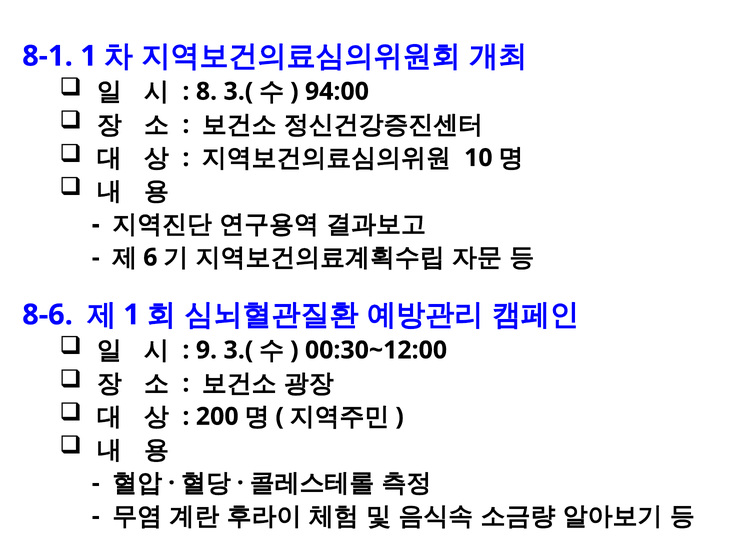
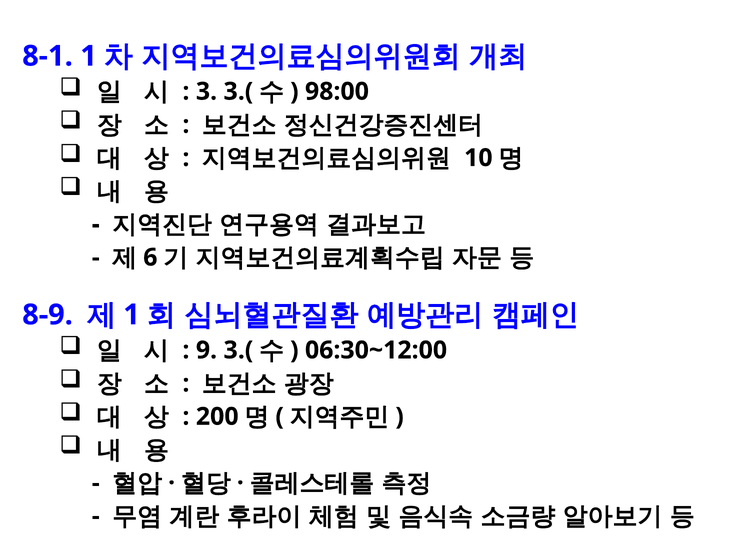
8: 8 -> 3
94:00: 94:00 -> 98:00
8-6: 8-6 -> 8-9
00:30~12:00: 00:30~12:00 -> 06:30~12:00
